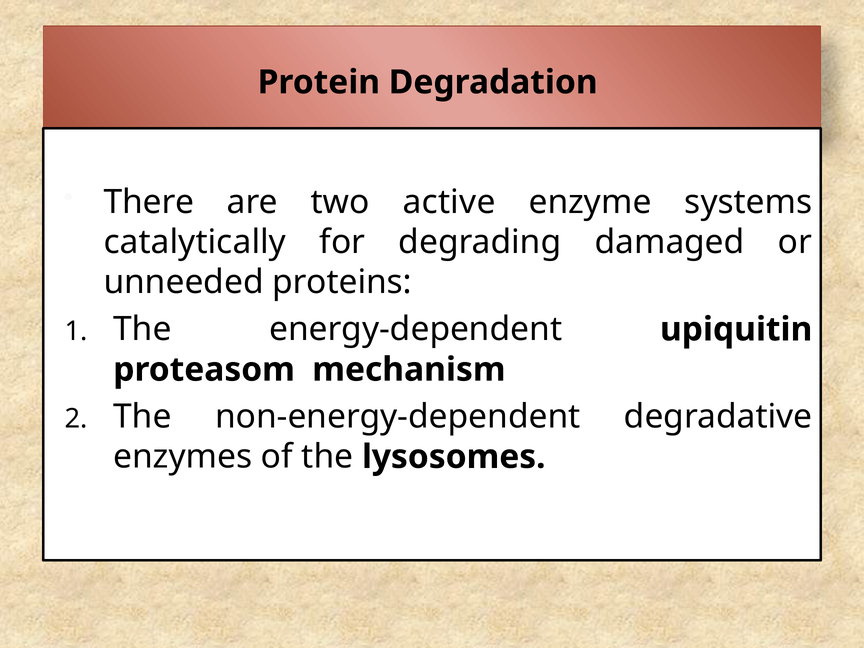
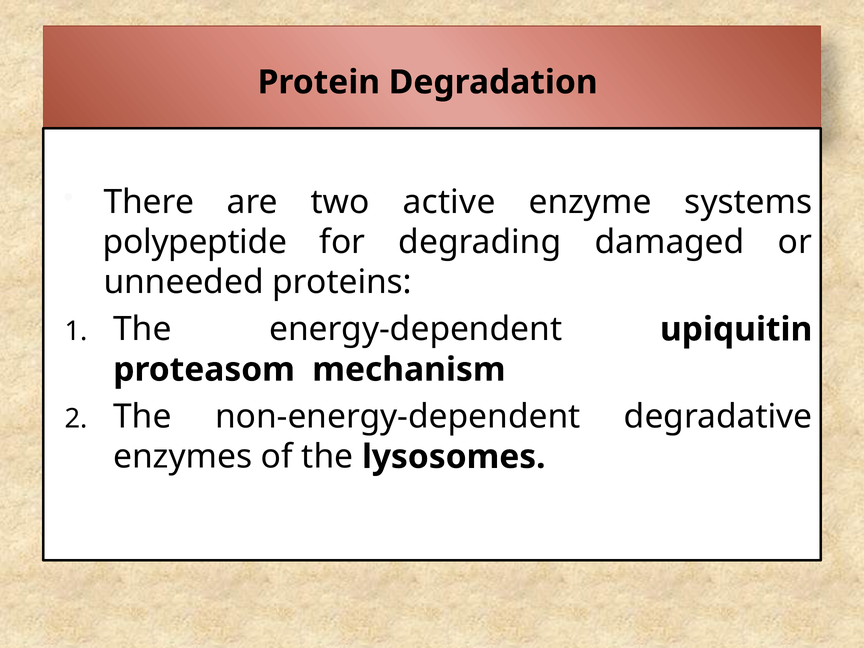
catalytically: catalytically -> polypeptide
